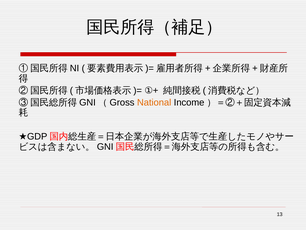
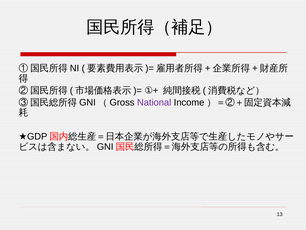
National colour: orange -> purple
